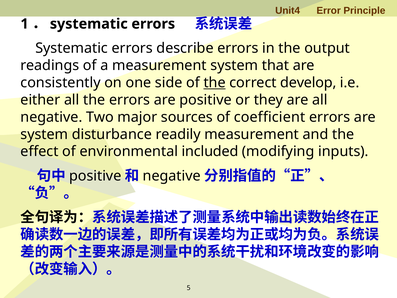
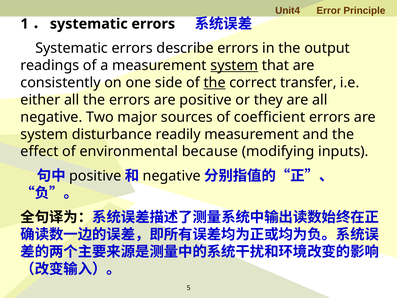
system at (234, 65) underline: none -> present
develop: develop -> transfer
included: included -> because
